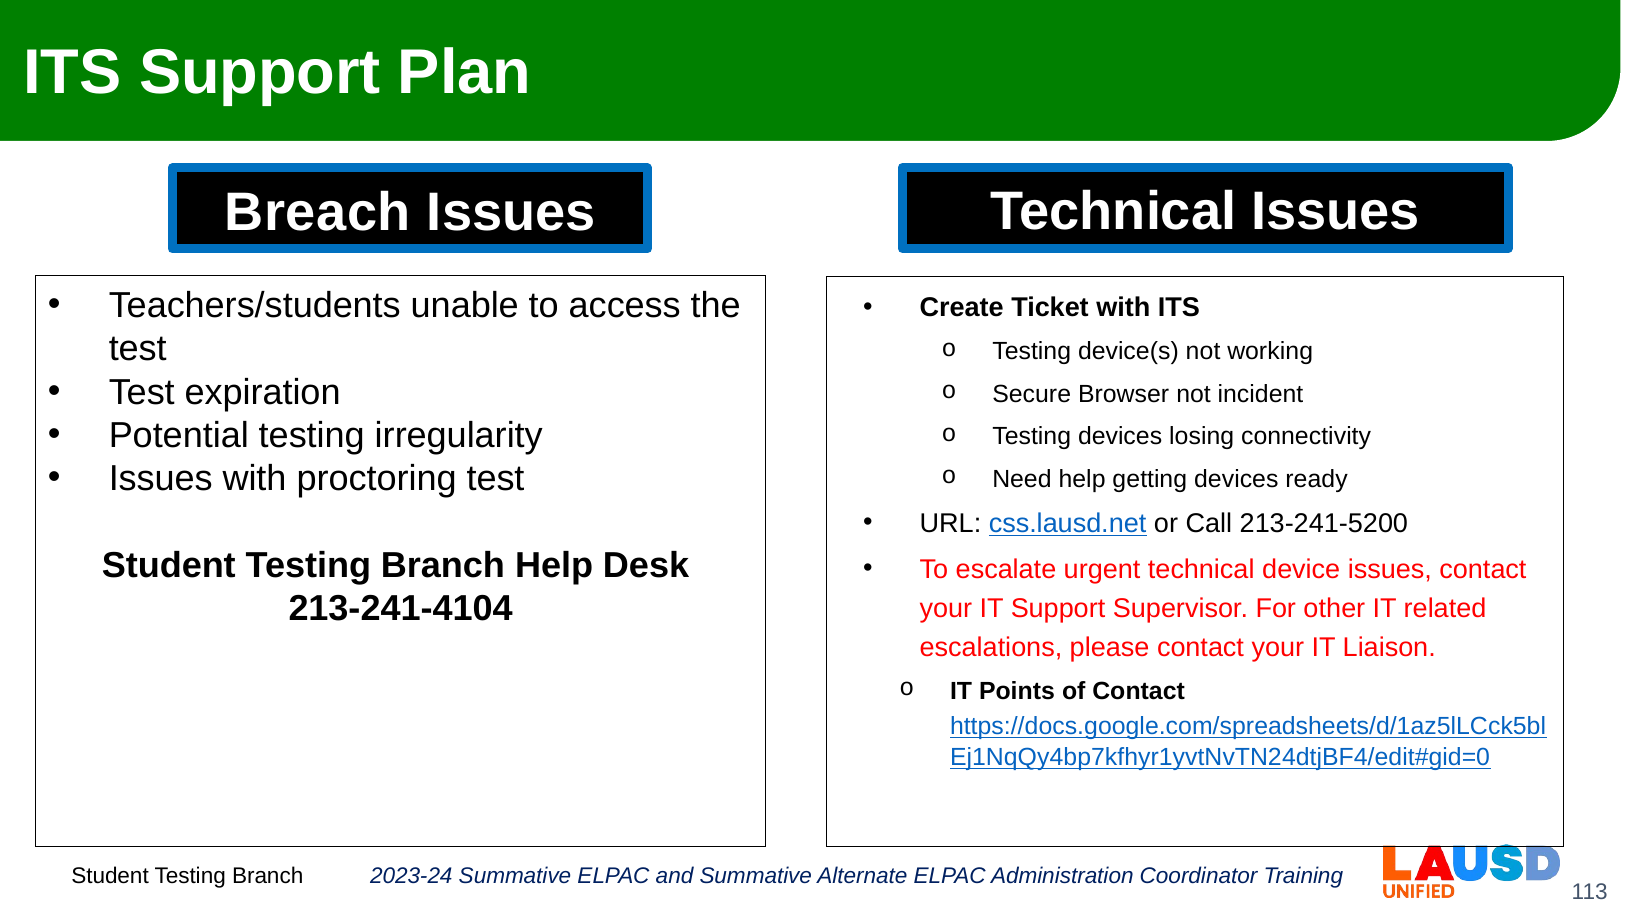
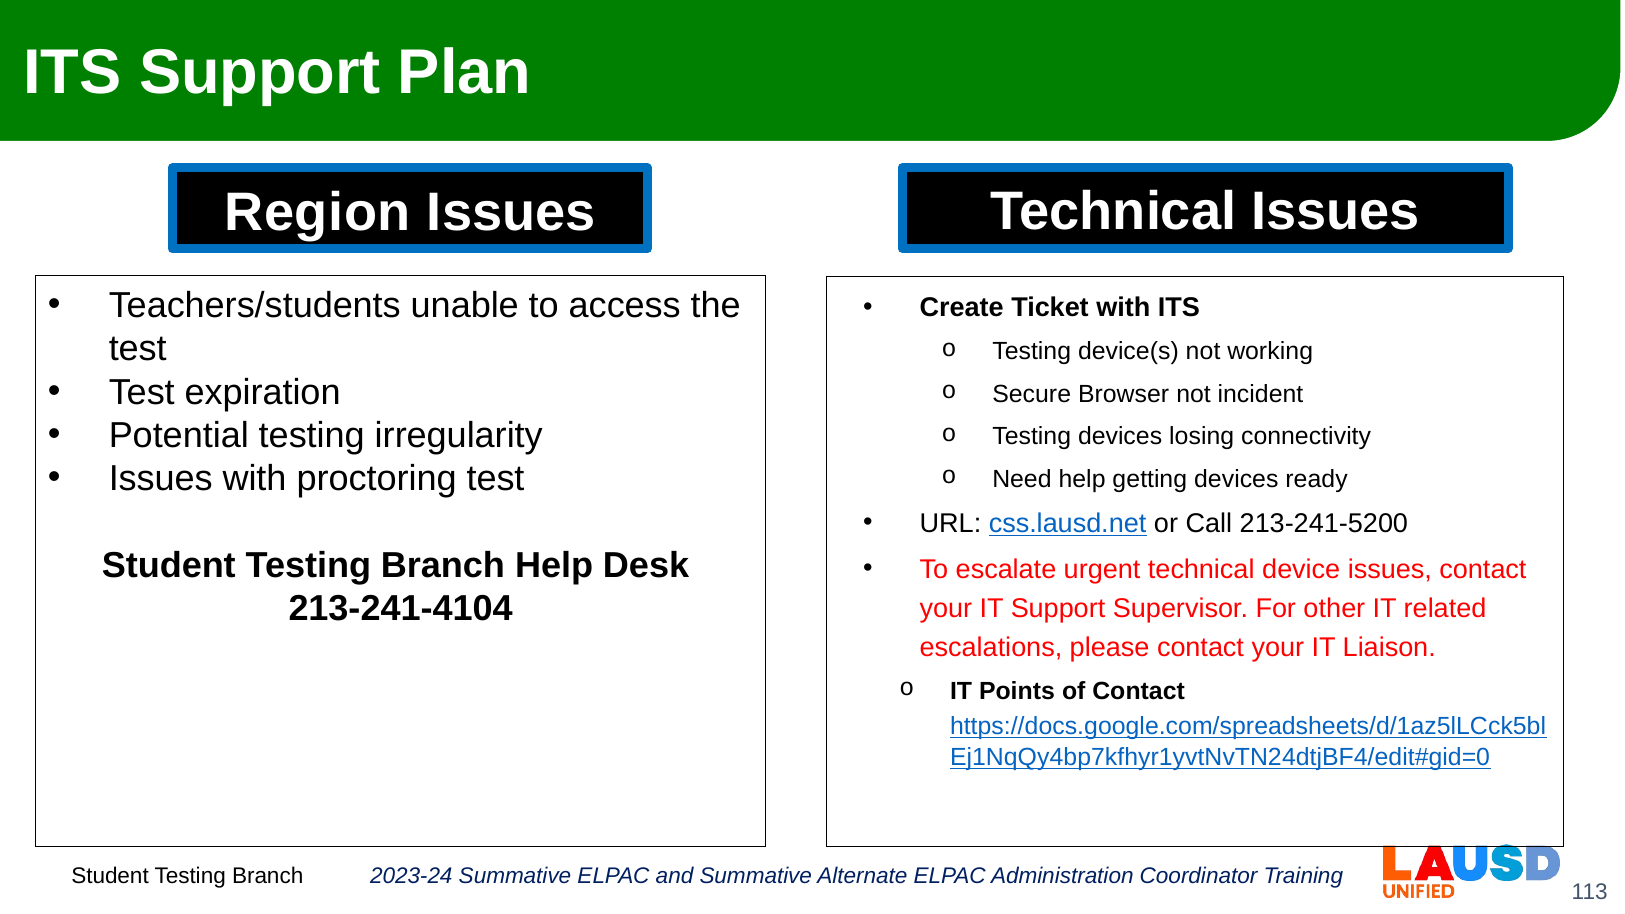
Breach: Breach -> Region
